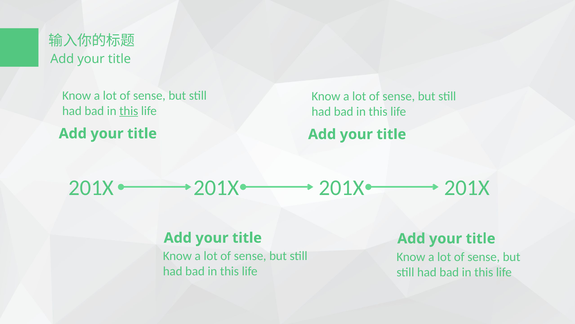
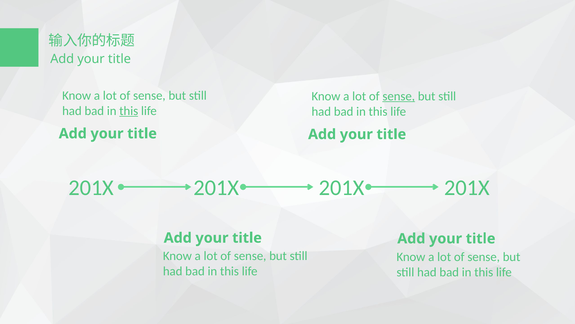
sense at (399, 96) underline: none -> present
